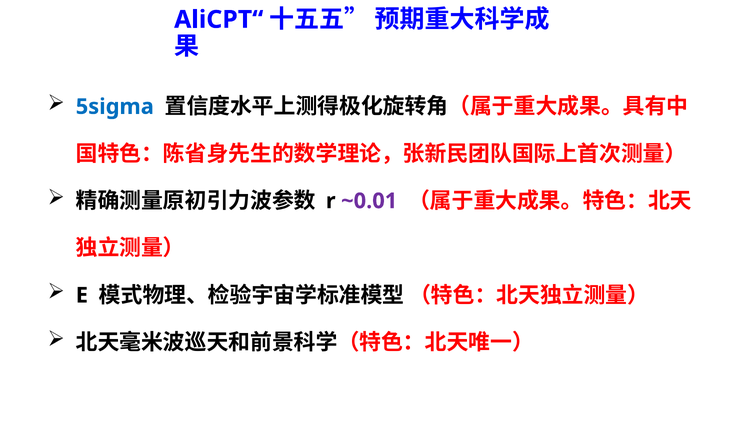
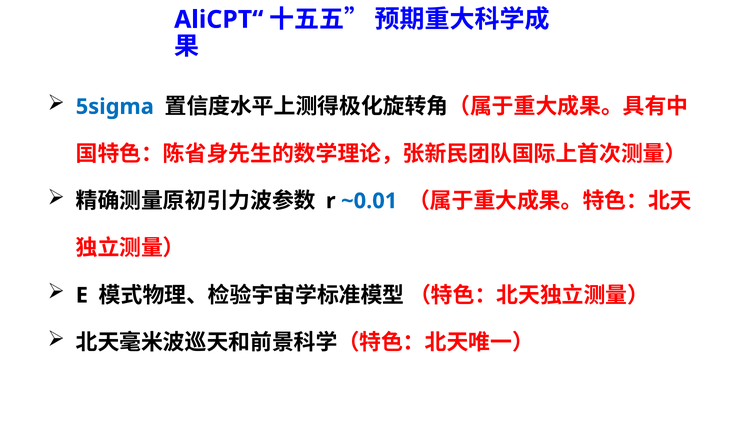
~0.01 colour: purple -> blue
